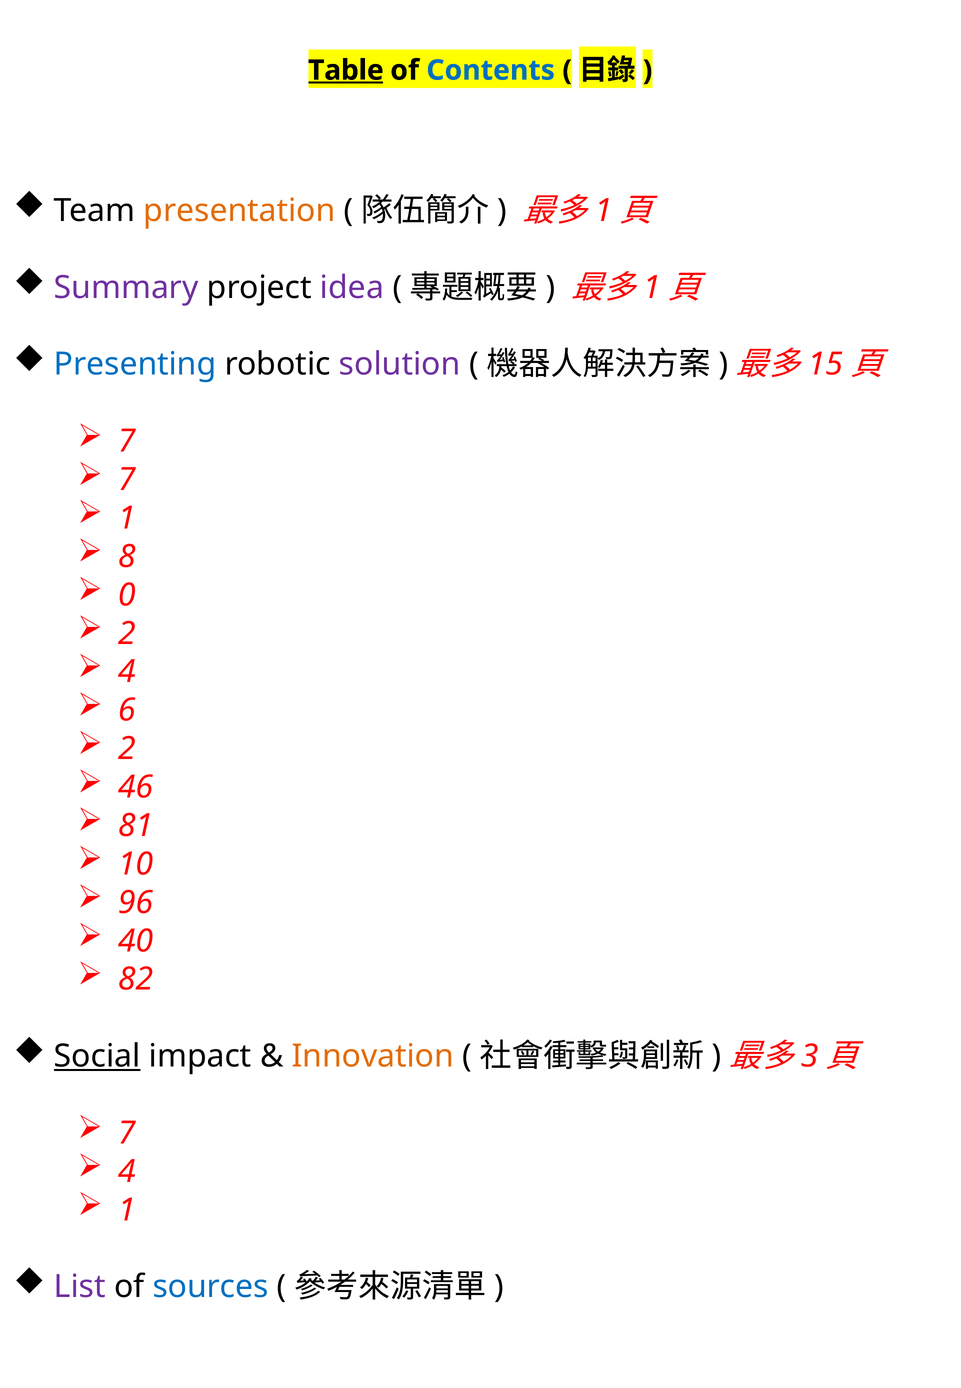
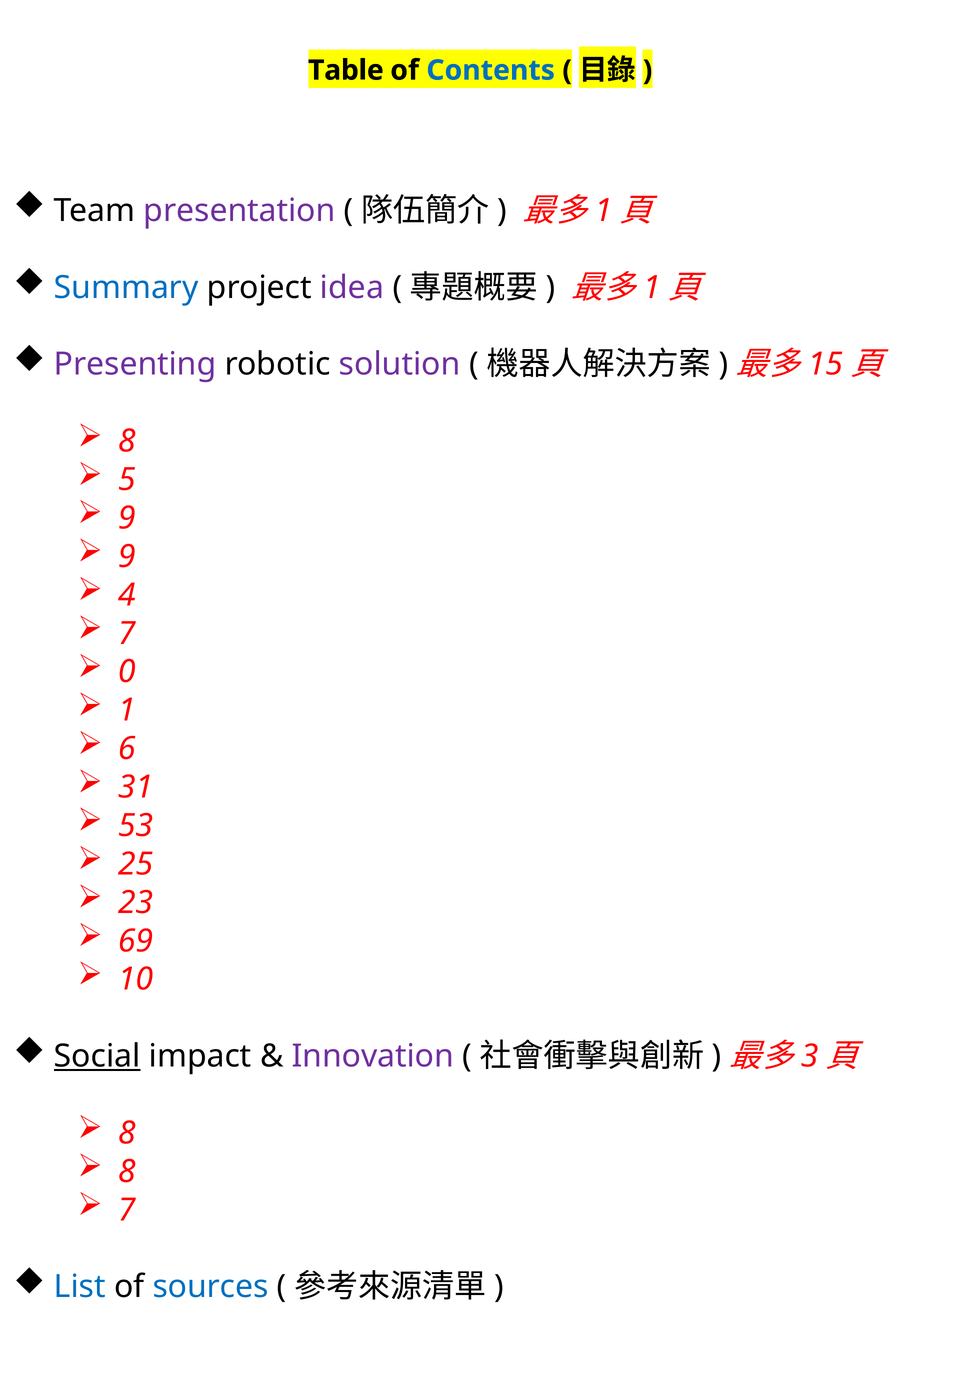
Table underline: present -> none
presentation colour: orange -> purple
Summary colour: purple -> blue
Presenting colour: blue -> purple
7 at (127, 441): 7 -> 8
7 at (127, 480): 7 -> 5
1 at (127, 518): 1 -> 9
8 at (127, 557): 8 -> 9
0: 0 -> 4
2 at (127, 634): 2 -> 7
4 at (127, 672): 4 -> 0
6: 6 -> 1
2 at (127, 749): 2 -> 6
46: 46 -> 31
81: 81 -> 53
10: 10 -> 25
96: 96 -> 23
40: 40 -> 69
82: 82 -> 10
Innovation colour: orange -> purple
7 at (127, 1133): 7 -> 8
4 at (127, 1172): 4 -> 8
1 at (127, 1210): 1 -> 7
List colour: purple -> blue
